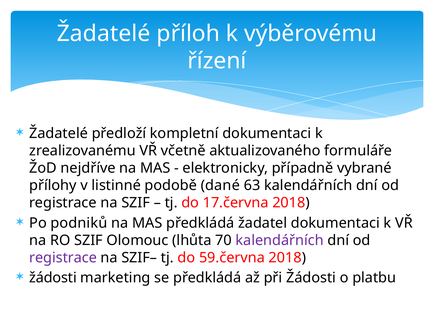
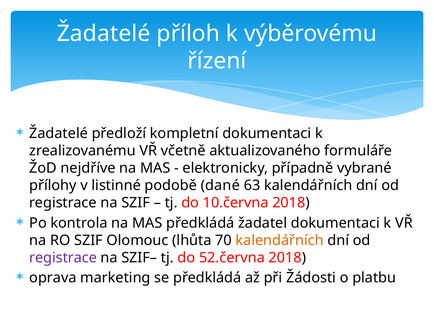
17.června: 17.června -> 10.června
podniků: podniků -> kontrola
kalendářních at (280, 241) colour: purple -> orange
59.června: 59.června -> 52.června
žádosti at (53, 278): žádosti -> oprava
